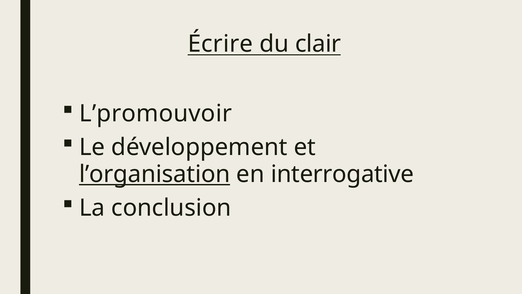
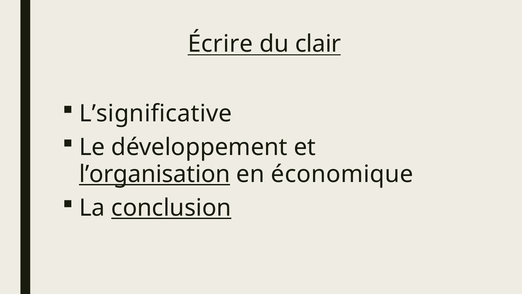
L’promouvoir: L’promouvoir -> L’significative
interrogative: interrogative -> économique
conclusion underline: none -> present
